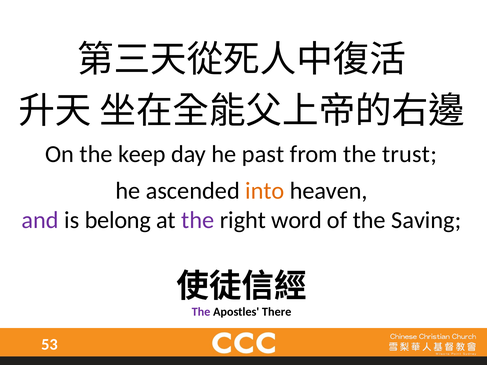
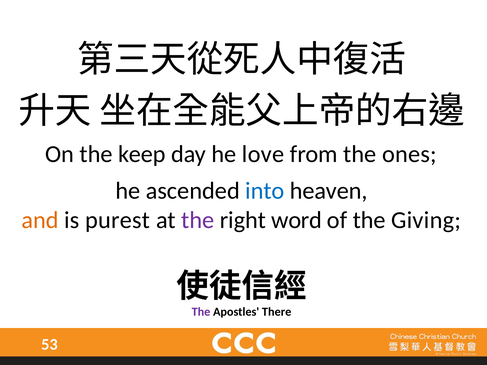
past: past -> love
trust: trust -> ones
into colour: orange -> blue
and colour: purple -> orange
belong: belong -> purest
Saving: Saving -> Giving
